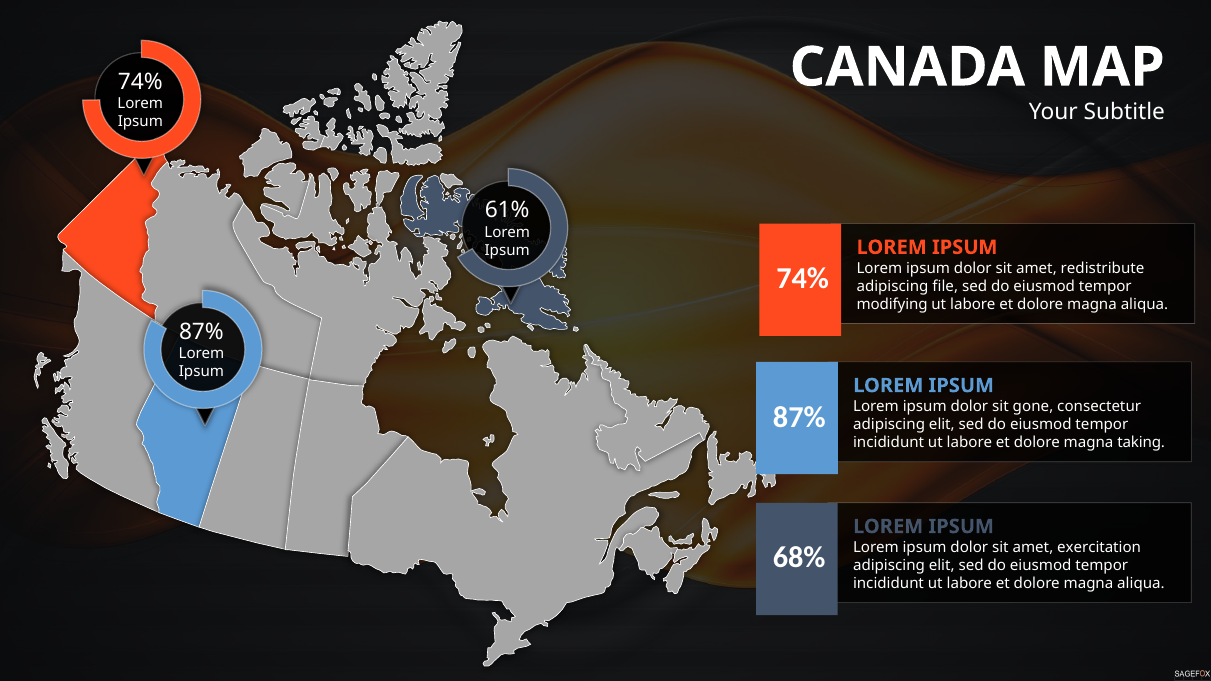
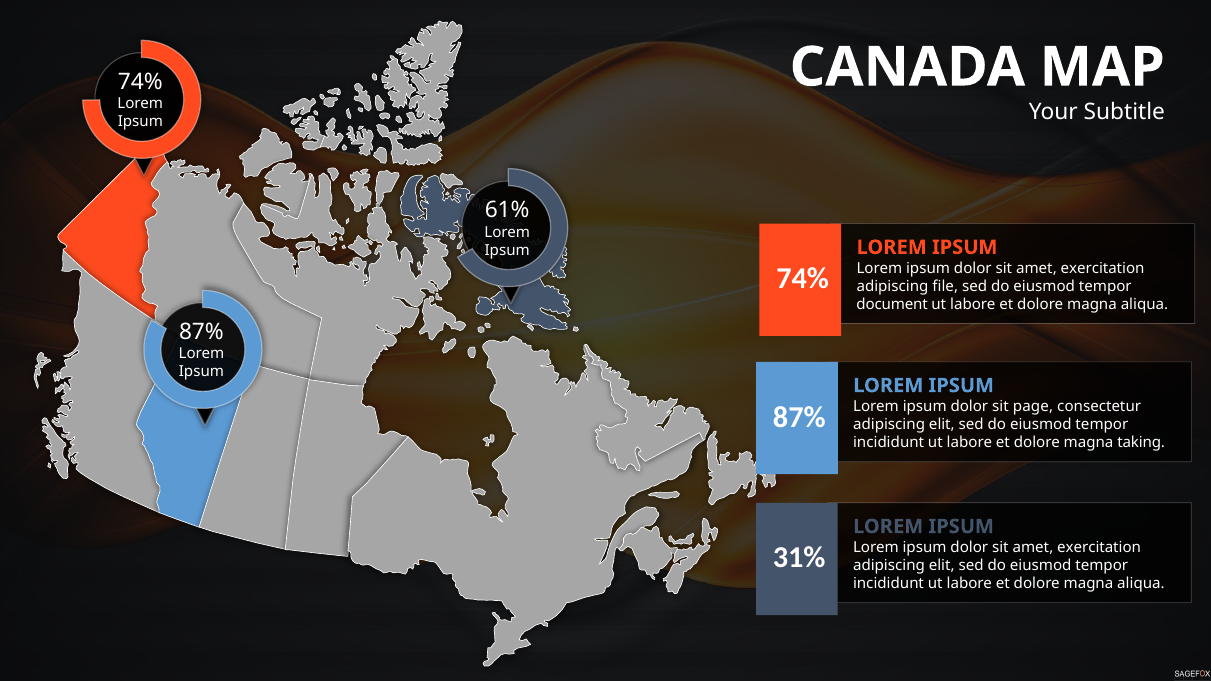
redistribute at (1103, 268): redistribute -> exercitation
modifying: modifying -> document
gone: gone -> page
68%: 68% -> 31%
